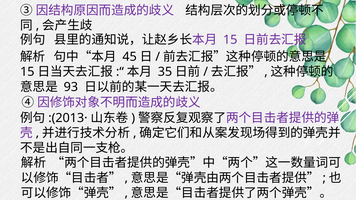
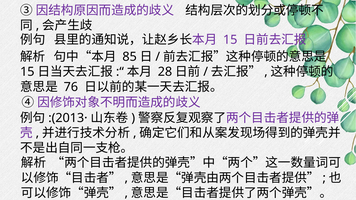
45: 45 -> 85
35: 35 -> 28
93: 93 -> 76
